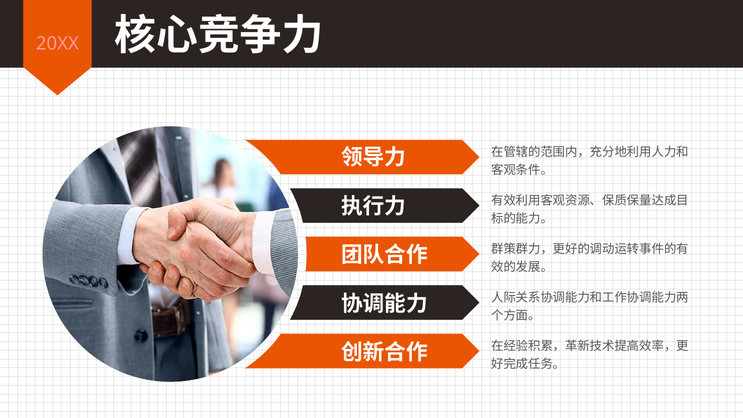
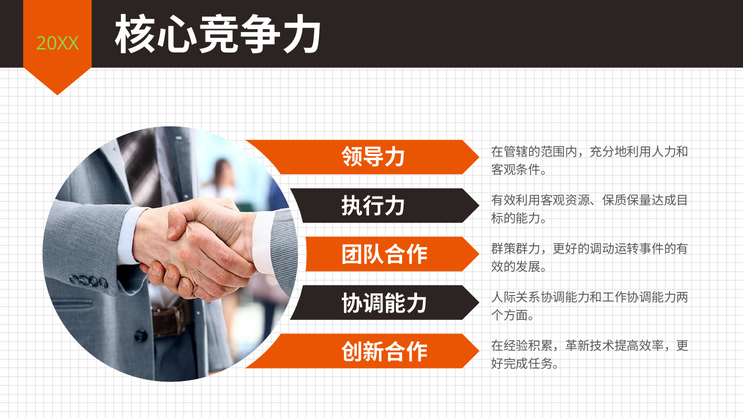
20XX colour: pink -> light green
